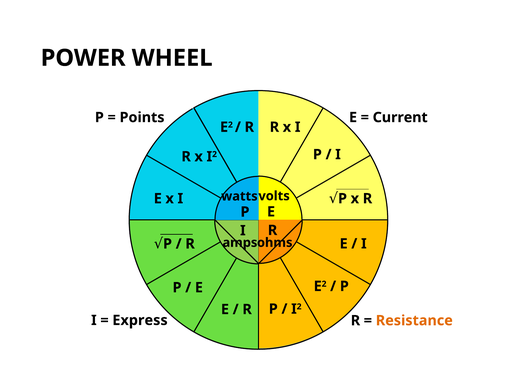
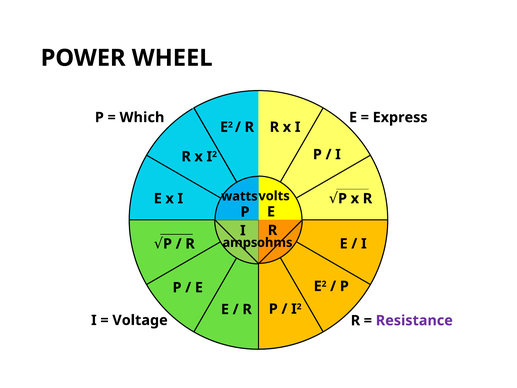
Points: Points -> Which
Current: Current -> Express
Express: Express -> Voltage
Resistance colour: orange -> purple
